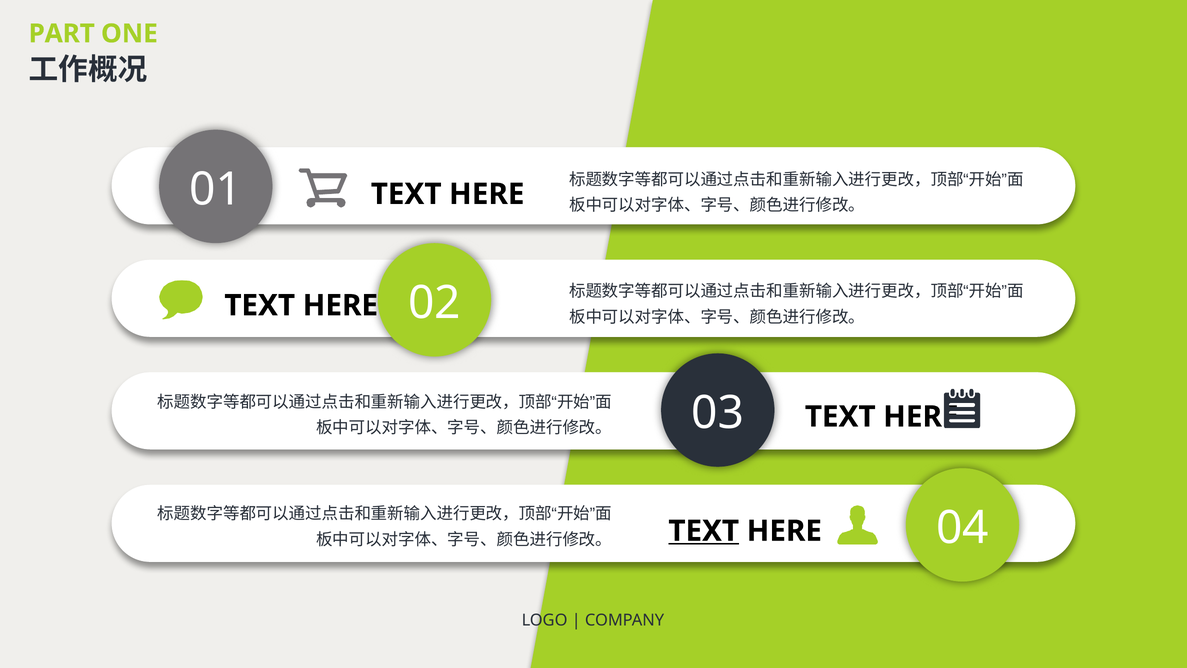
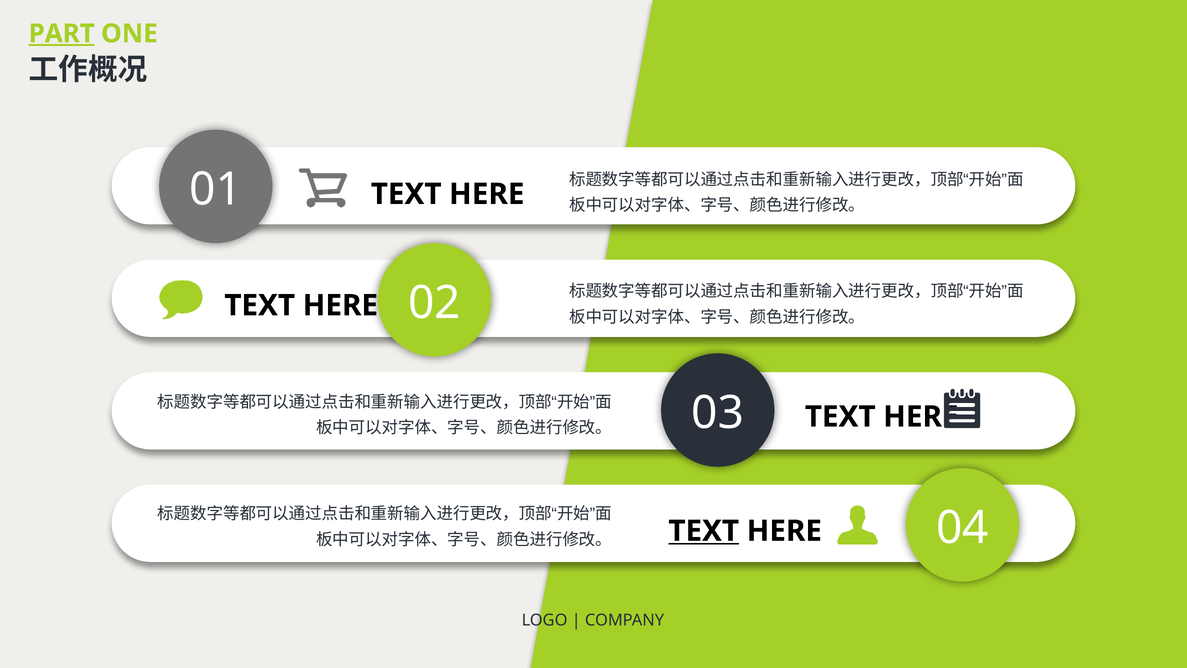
PART underline: none -> present
